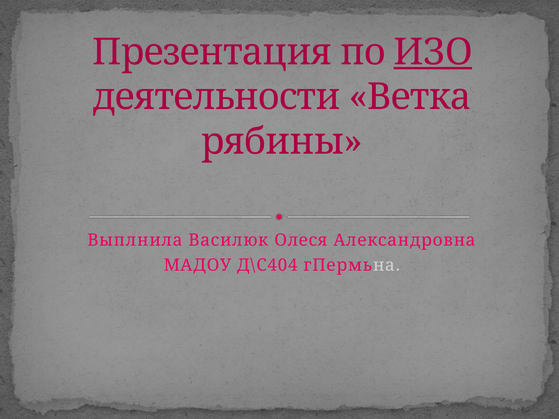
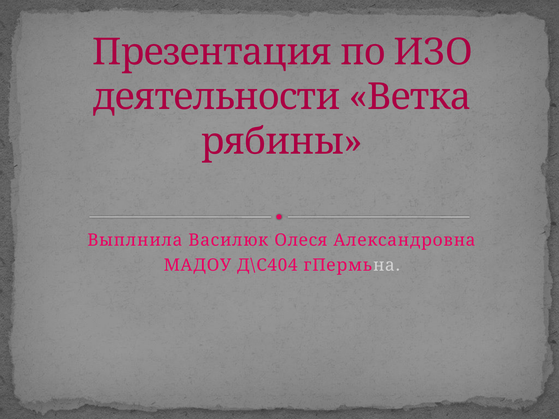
ИЗО underline: present -> none
